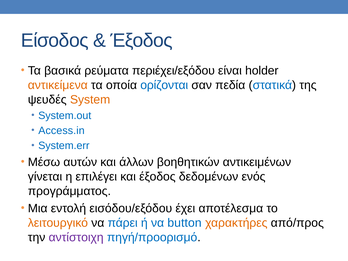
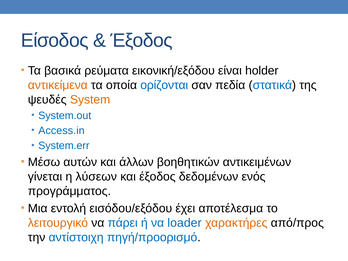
περιέχει/εξόδου: περιέχει/εξόδου -> εικονική/εξόδου
επιλέγει: επιλέγει -> λύσεων
button: button -> loader
αντίστοιχη colour: purple -> blue
